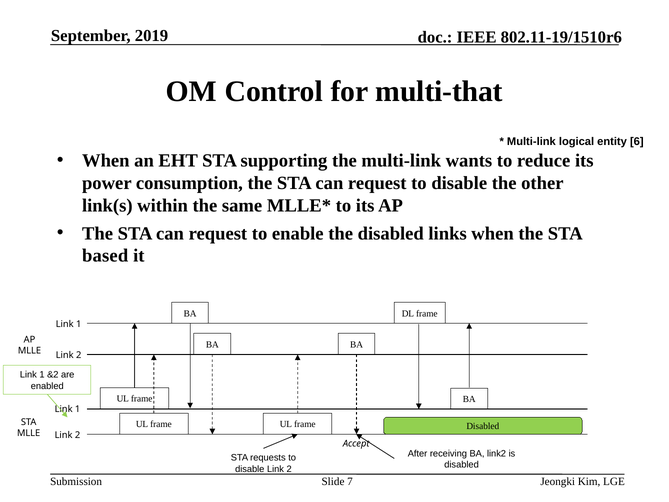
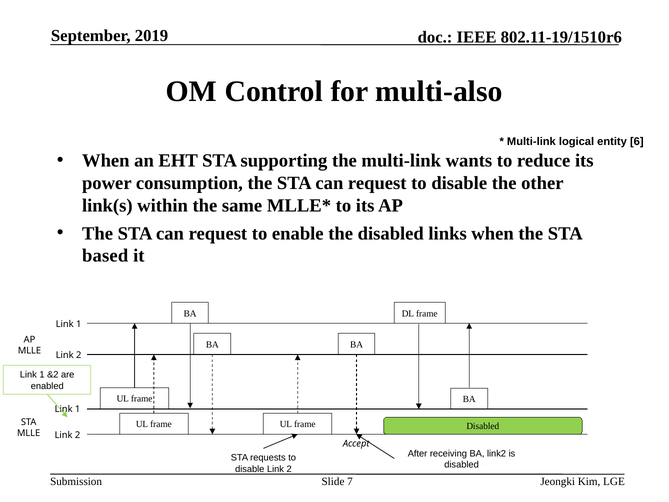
multi-that: multi-that -> multi-also
